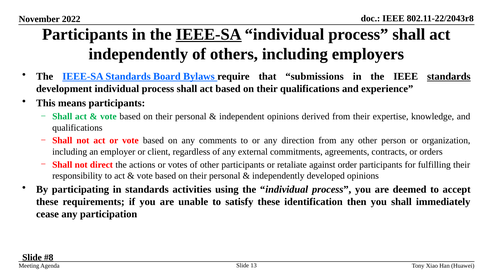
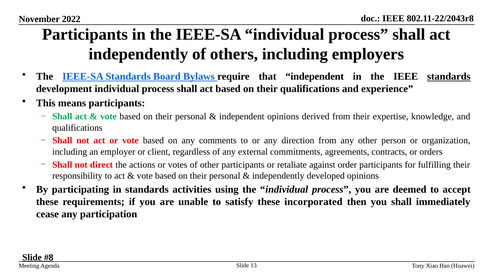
IEEE-SA at (209, 34) underline: present -> none
that submissions: submissions -> independent
identification: identification -> incorporated
